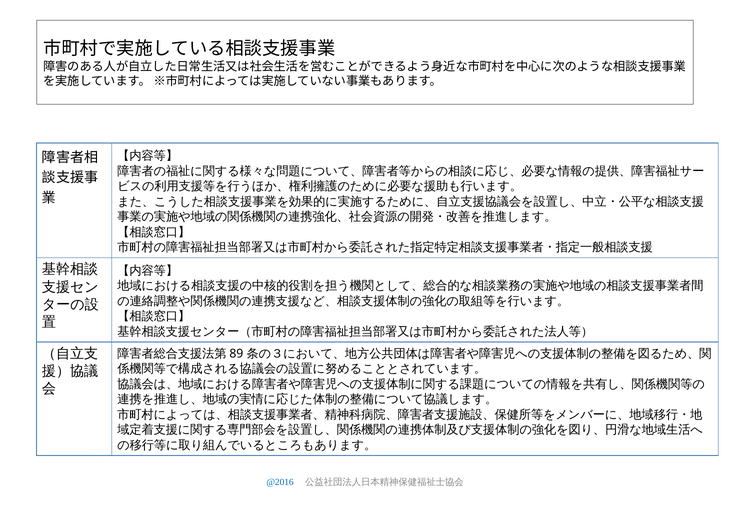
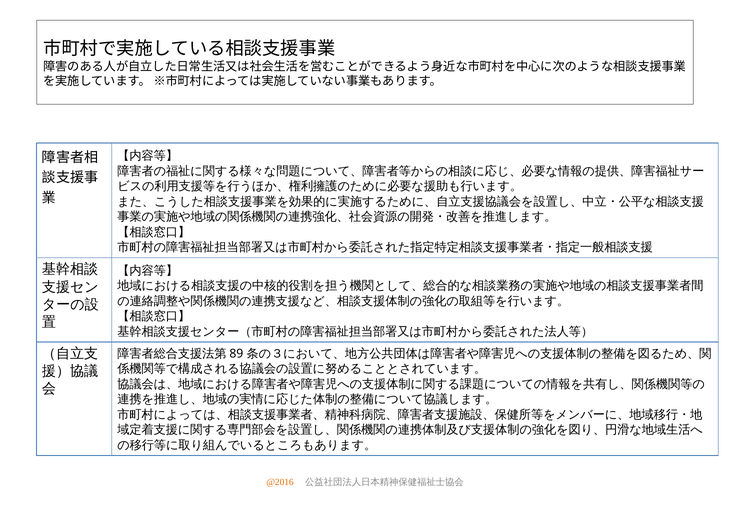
@2016 colour: blue -> orange
